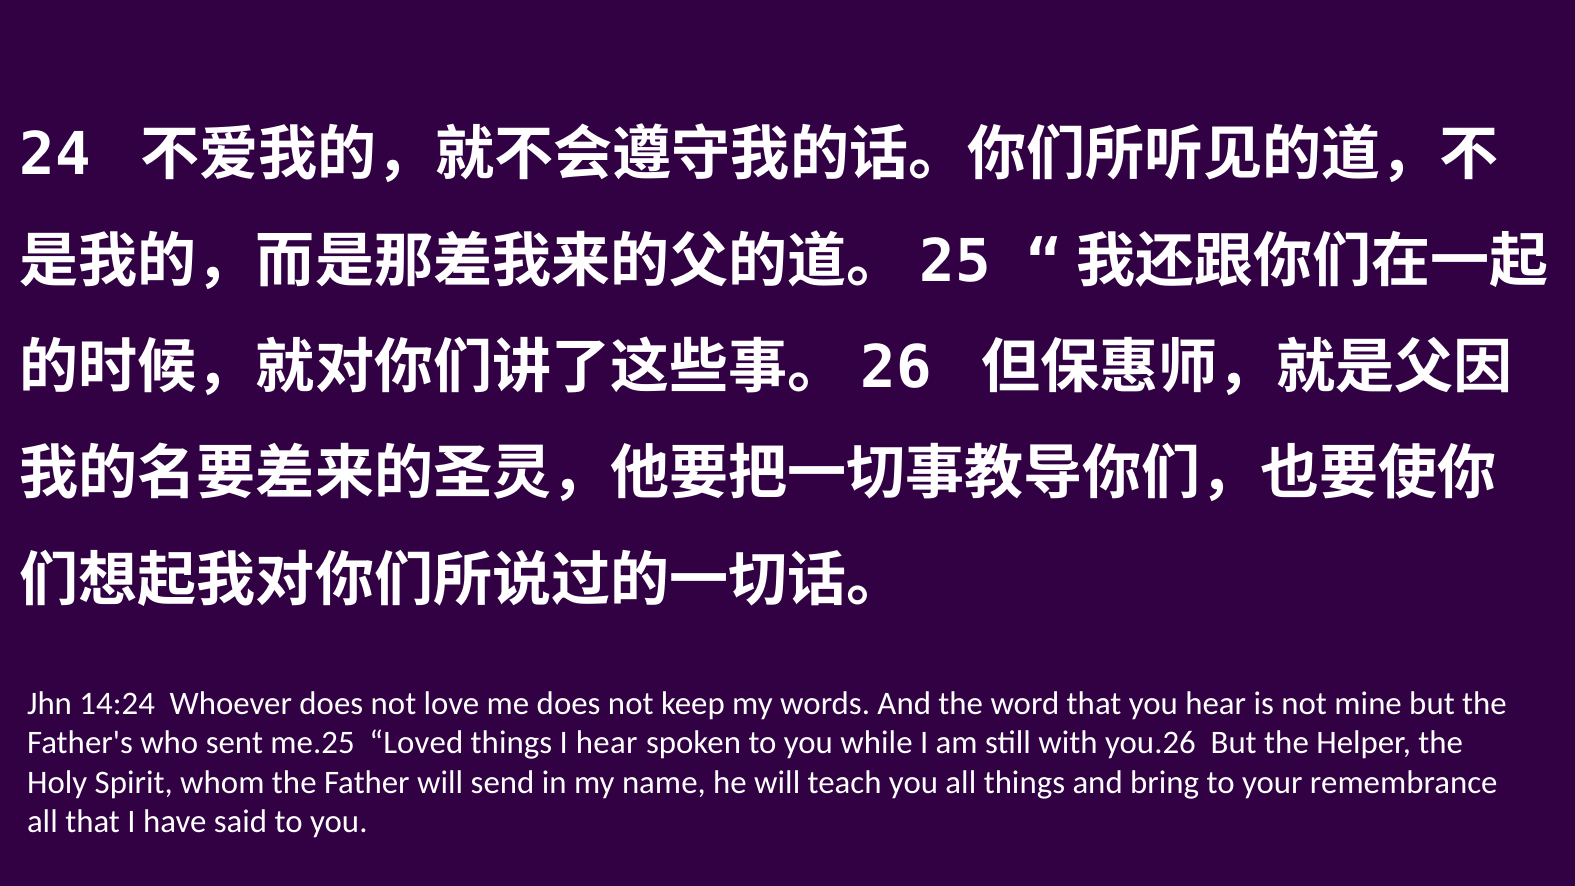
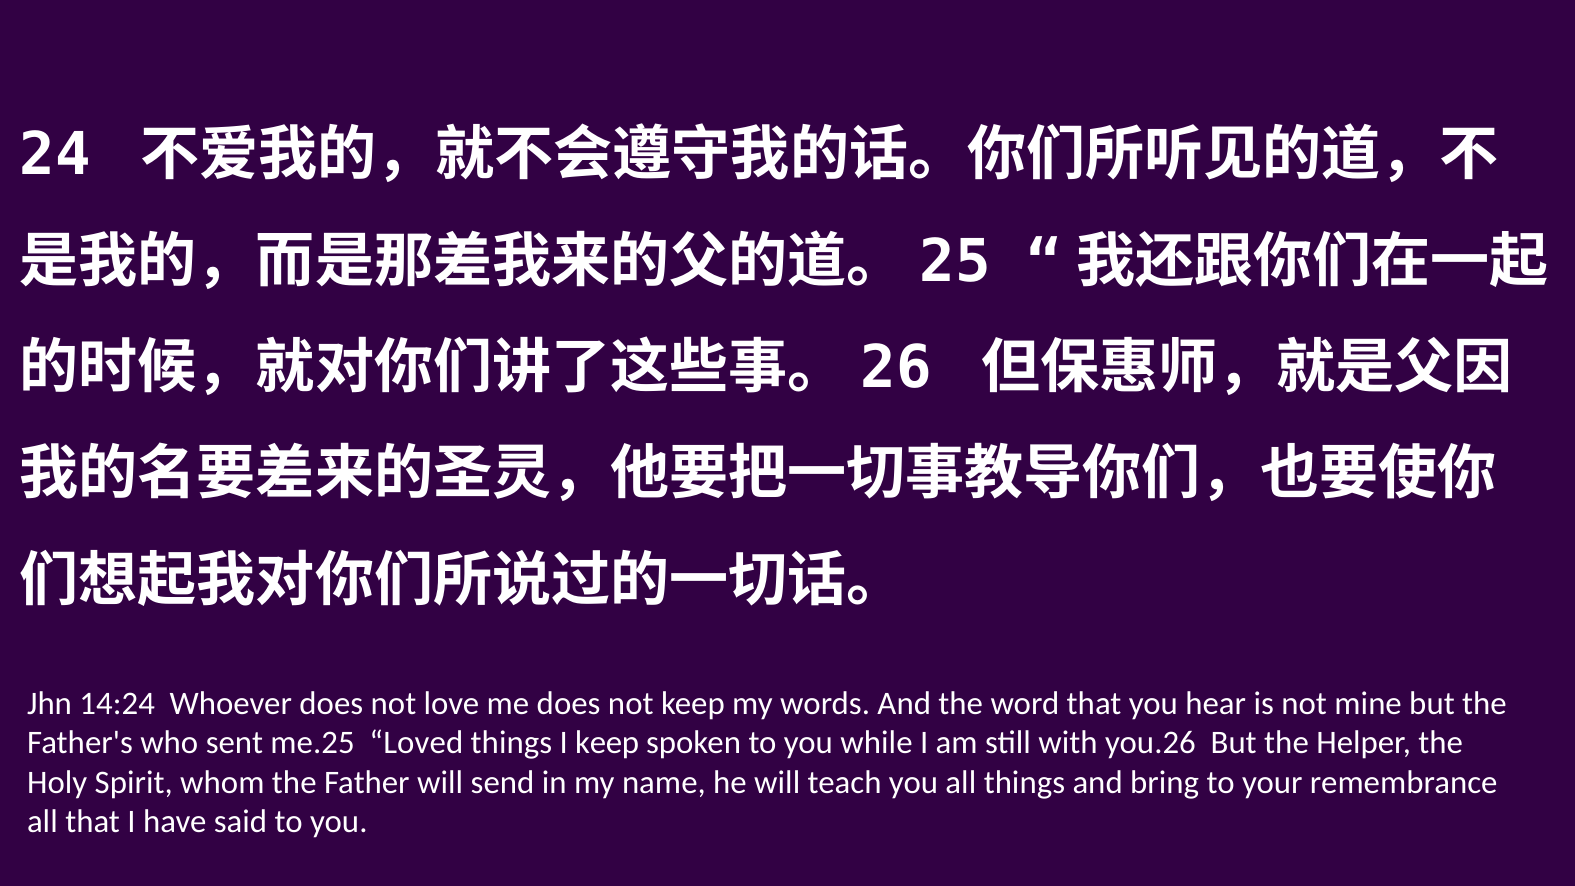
I hear: hear -> keep
